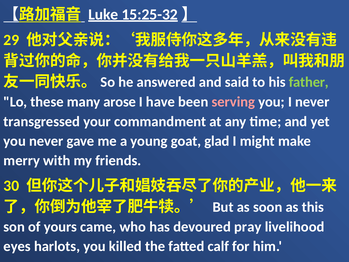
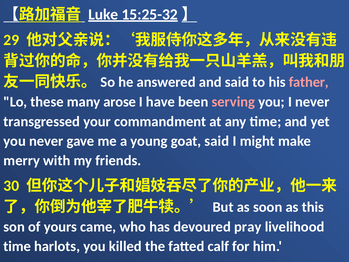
father colour: light green -> pink
goat glad: glad -> said
eyes at (17, 246): eyes -> time
